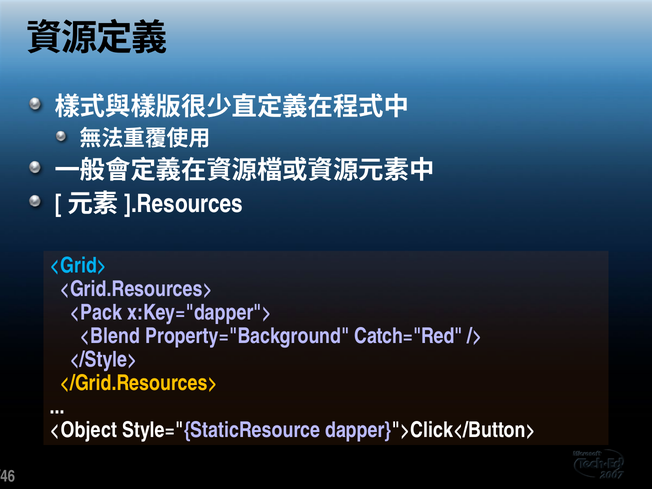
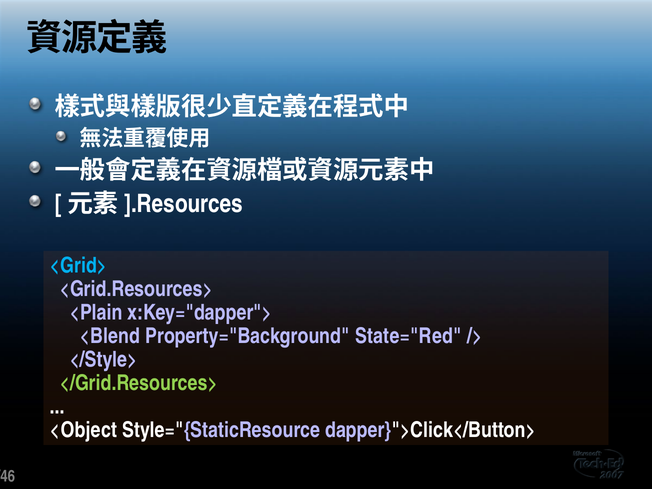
<Pack: <Pack -> <Plain
Catch="Red: Catch="Red -> State="Red
</Grid.Resources> colour: yellow -> light green
